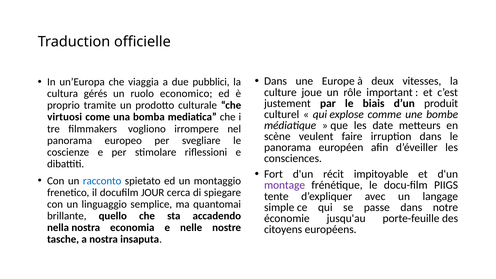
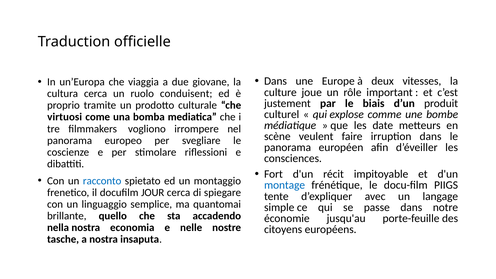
pubblici: pubblici -> giovane
cultura gérés: gérés -> cerca
economico: economico -> conduisent
montage colour: purple -> blue
